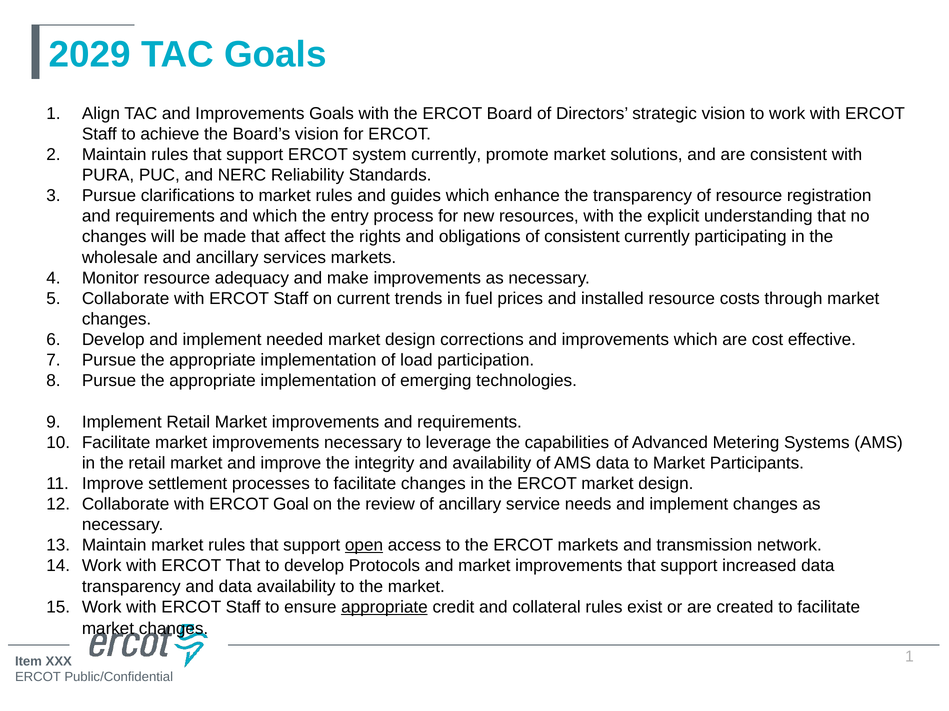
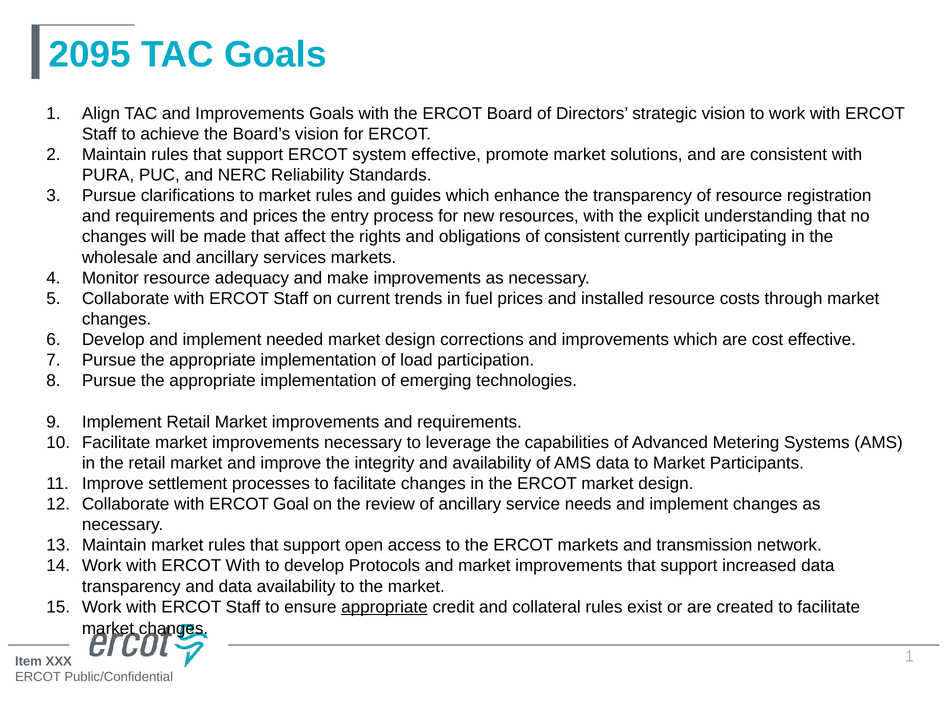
2029: 2029 -> 2095
system currently: currently -> effective
and which: which -> prices
open underline: present -> none
ERCOT That: That -> With
